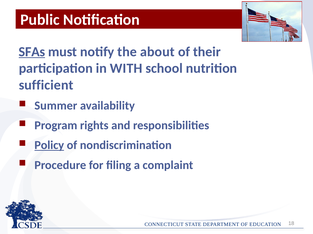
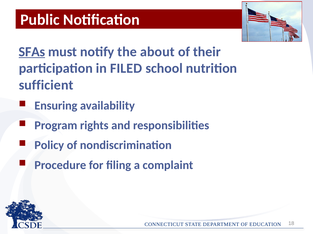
WITH: WITH -> FILED
Summer: Summer -> Ensuring
Policy underline: present -> none
